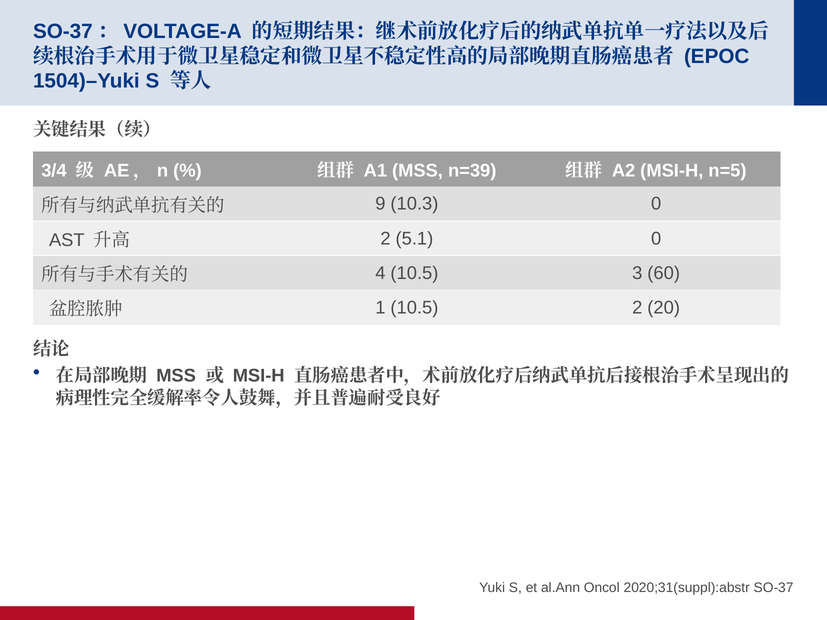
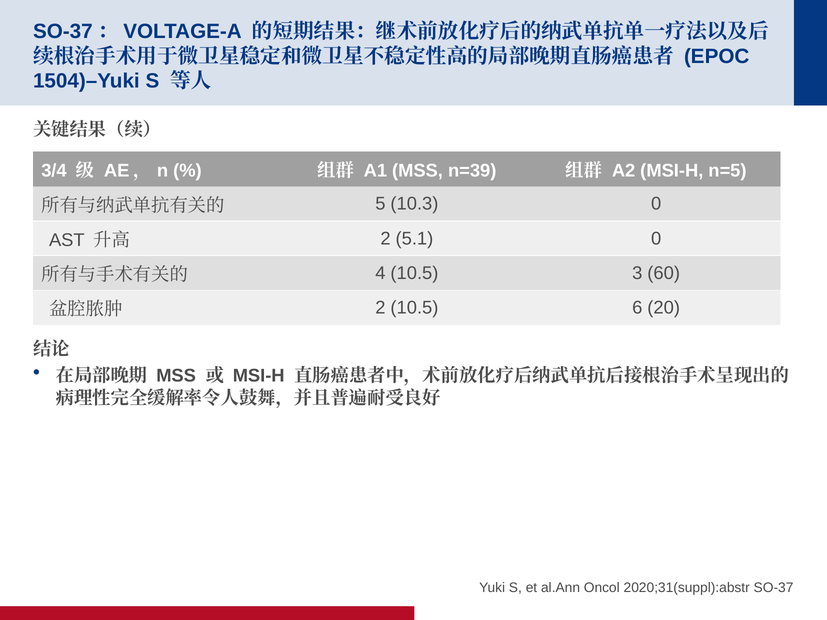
9: 9 -> 5
1 at (380, 308): 1 -> 2
10.5 2: 2 -> 6
